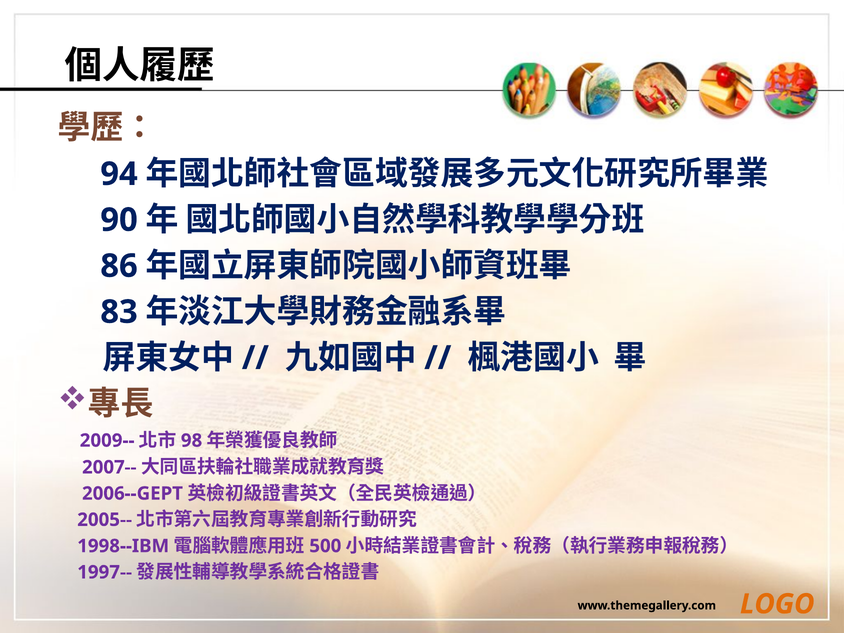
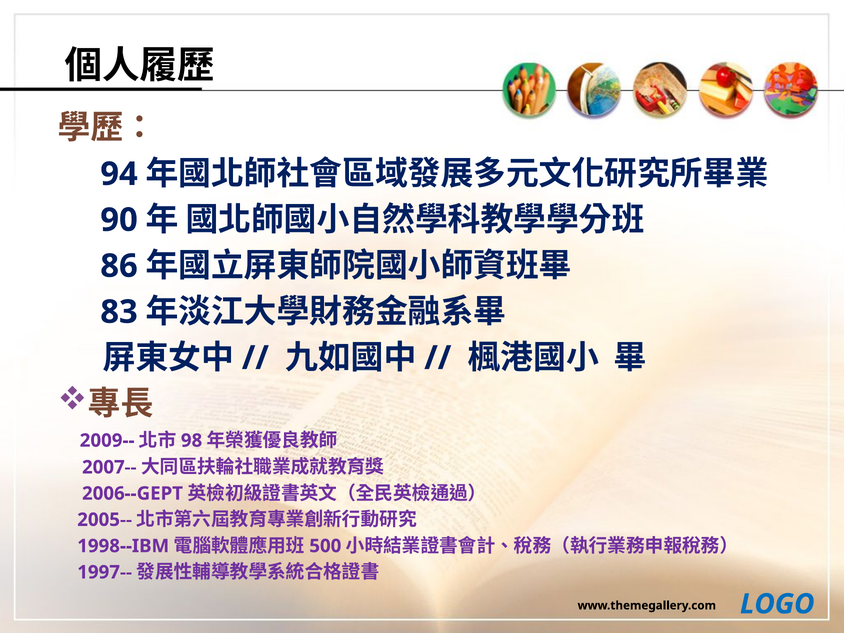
LOGO colour: orange -> blue
